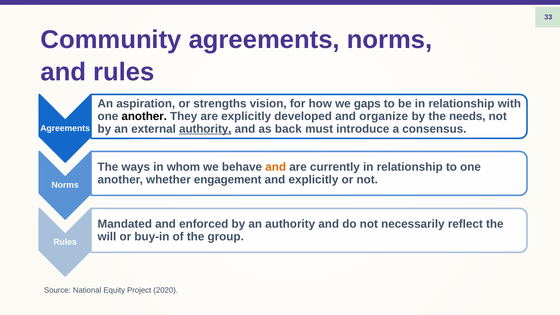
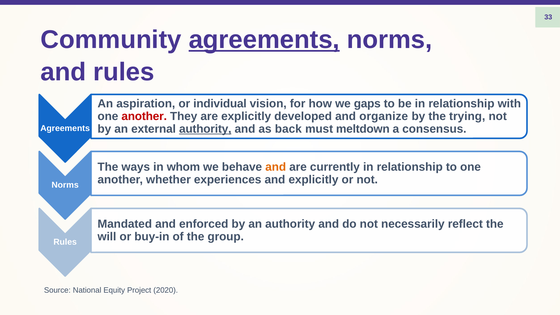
agreements at (264, 40) underline: none -> present
strengths: strengths -> individual
another at (144, 116) colour: black -> red
needs: needs -> trying
introduce: introduce -> meltdown
engagement: engagement -> experiences
